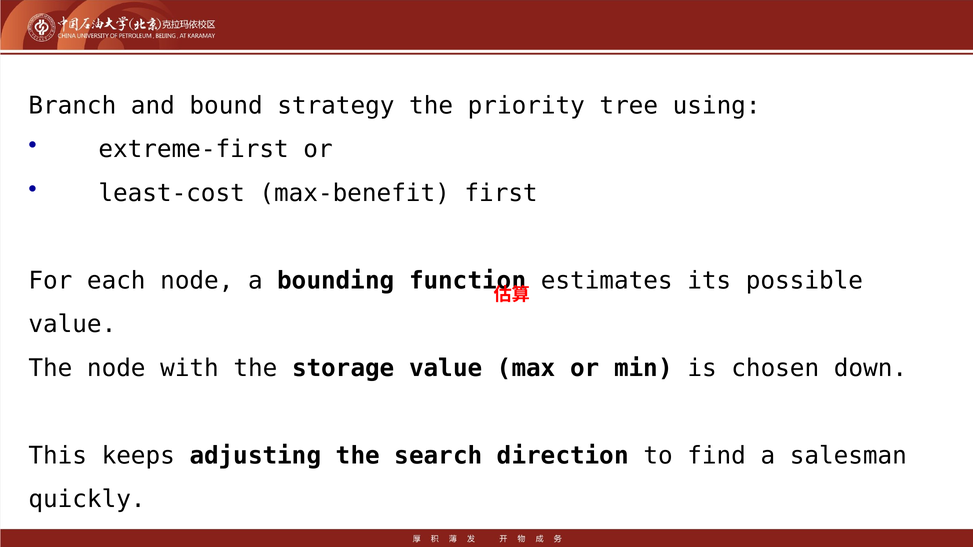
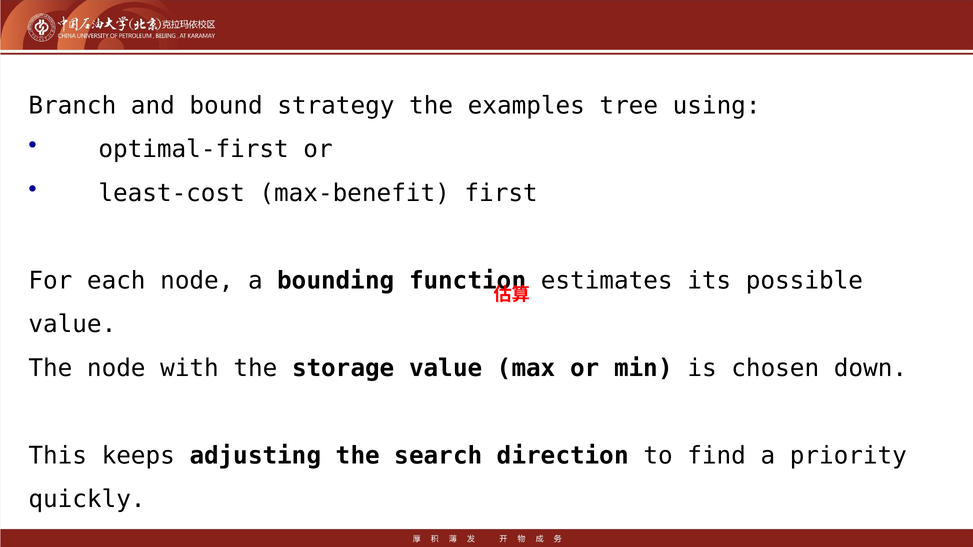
priority: priority -> examples
extreme-first: extreme-first -> optimal-first
salesman: salesman -> priority
